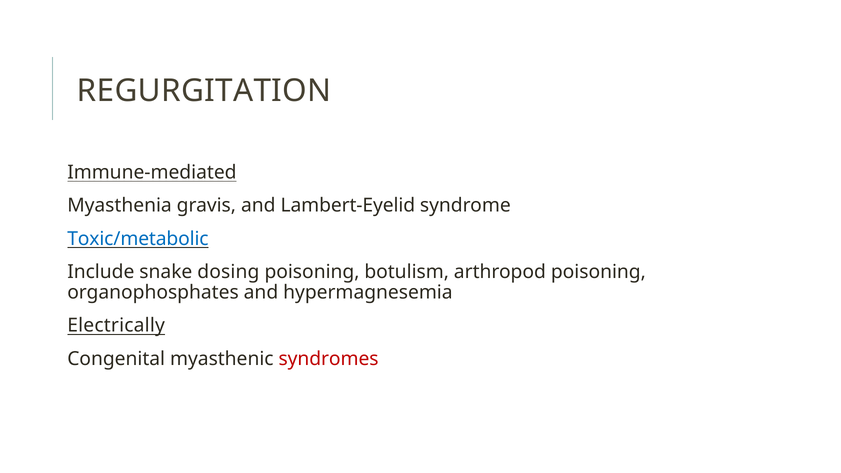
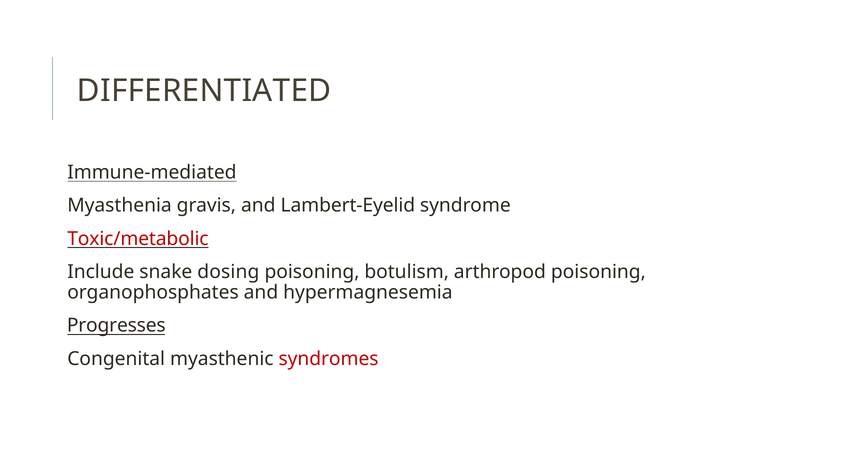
REGURGITATION: REGURGITATION -> DIFFERENTIATED
Toxic/metabolic colour: blue -> red
Electrically: Electrically -> Progresses
